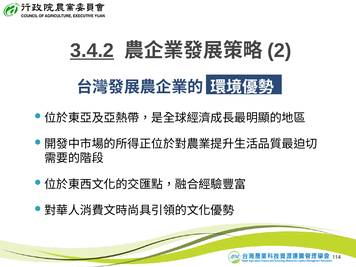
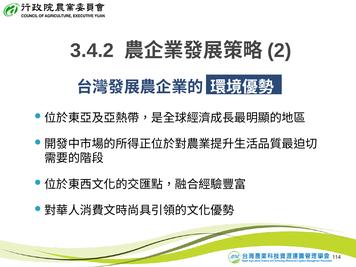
3.4.2 underline: present -> none
